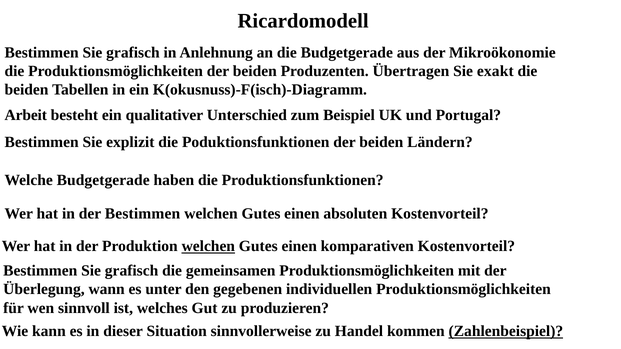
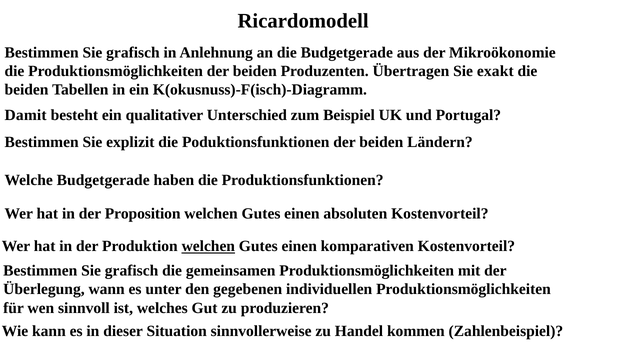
Arbeit: Arbeit -> Damit
der Bestimmen: Bestimmen -> Proposition
Zahlenbeispiel underline: present -> none
